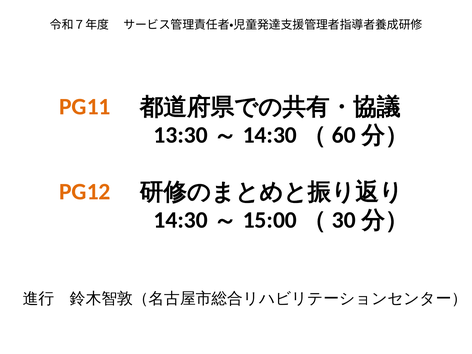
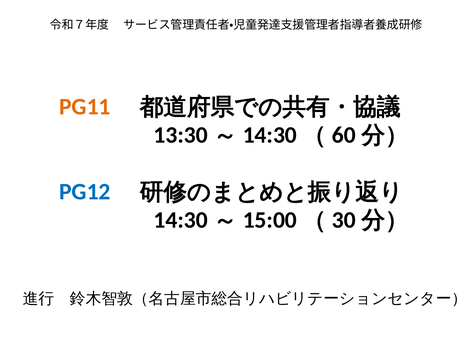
PG12 colour: orange -> blue
